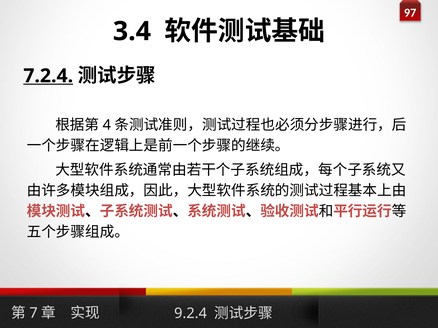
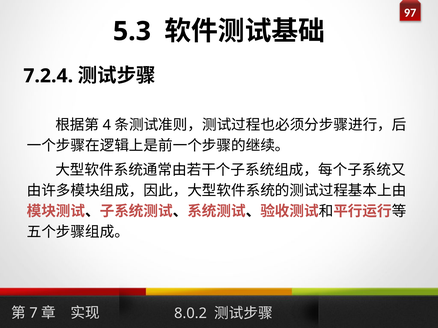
3.4: 3.4 -> 5.3
7.2.4 underline: present -> none
9.2.4: 9.2.4 -> 8.0.2
